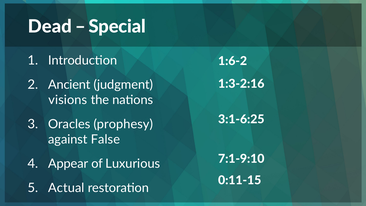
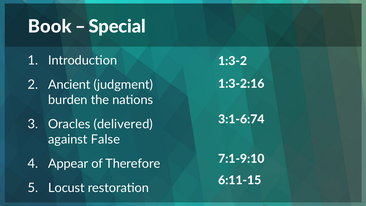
Dead: Dead -> Book
1:6-2: 1:6-2 -> 1:3-2
visions: visions -> burden
3:1-6:25: 3:1-6:25 -> 3:1-6:74
prophesy: prophesy -> delivered
Luxurious: Luxurious -> Therefore
0:11-15: 0:11-15 -> 6:11-15
Actual: Actual -> Locust
